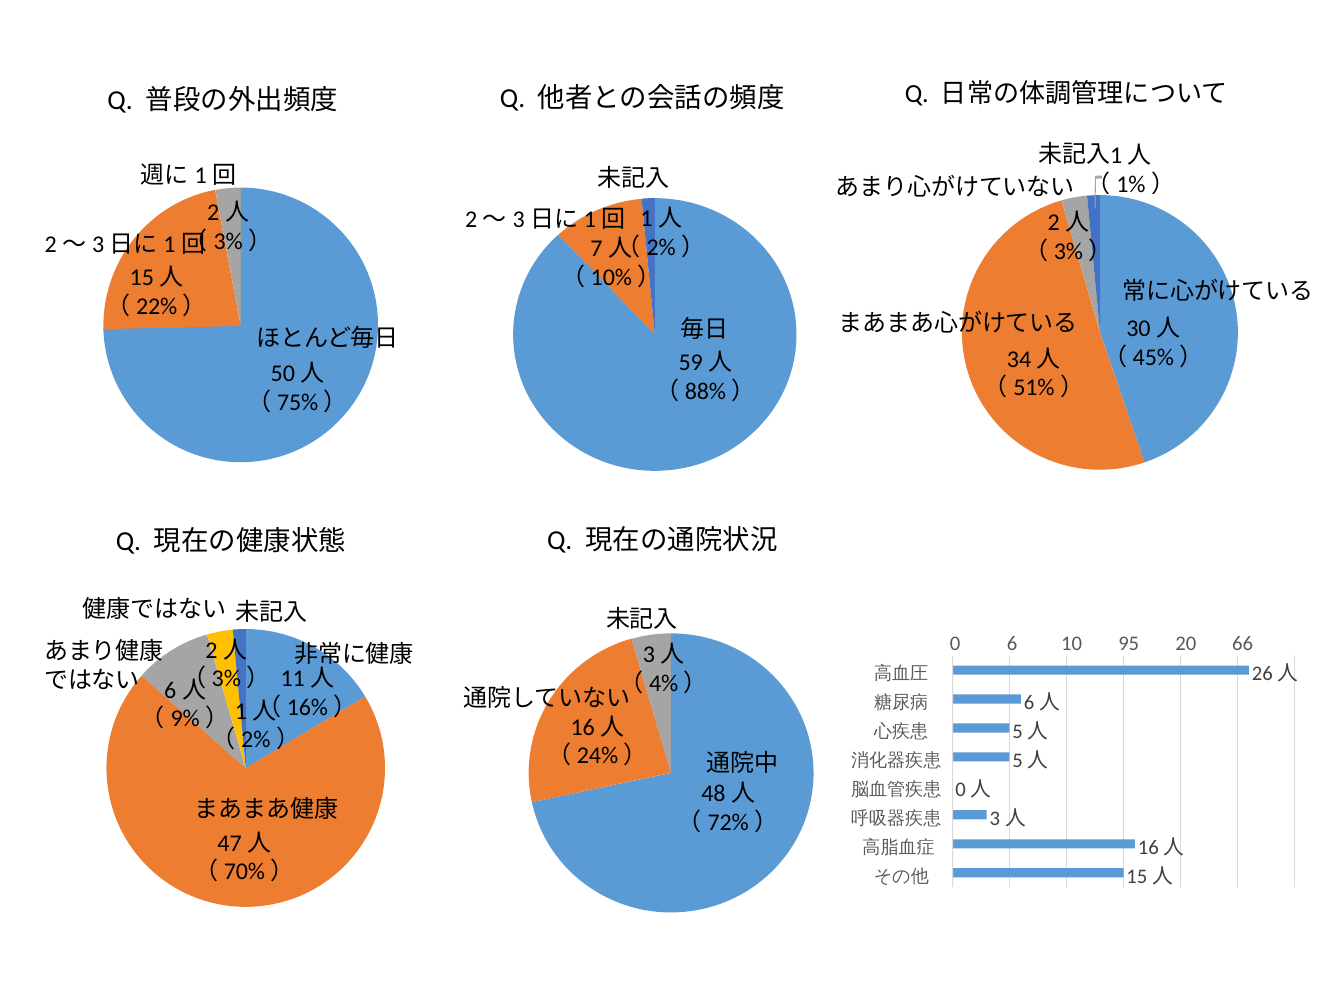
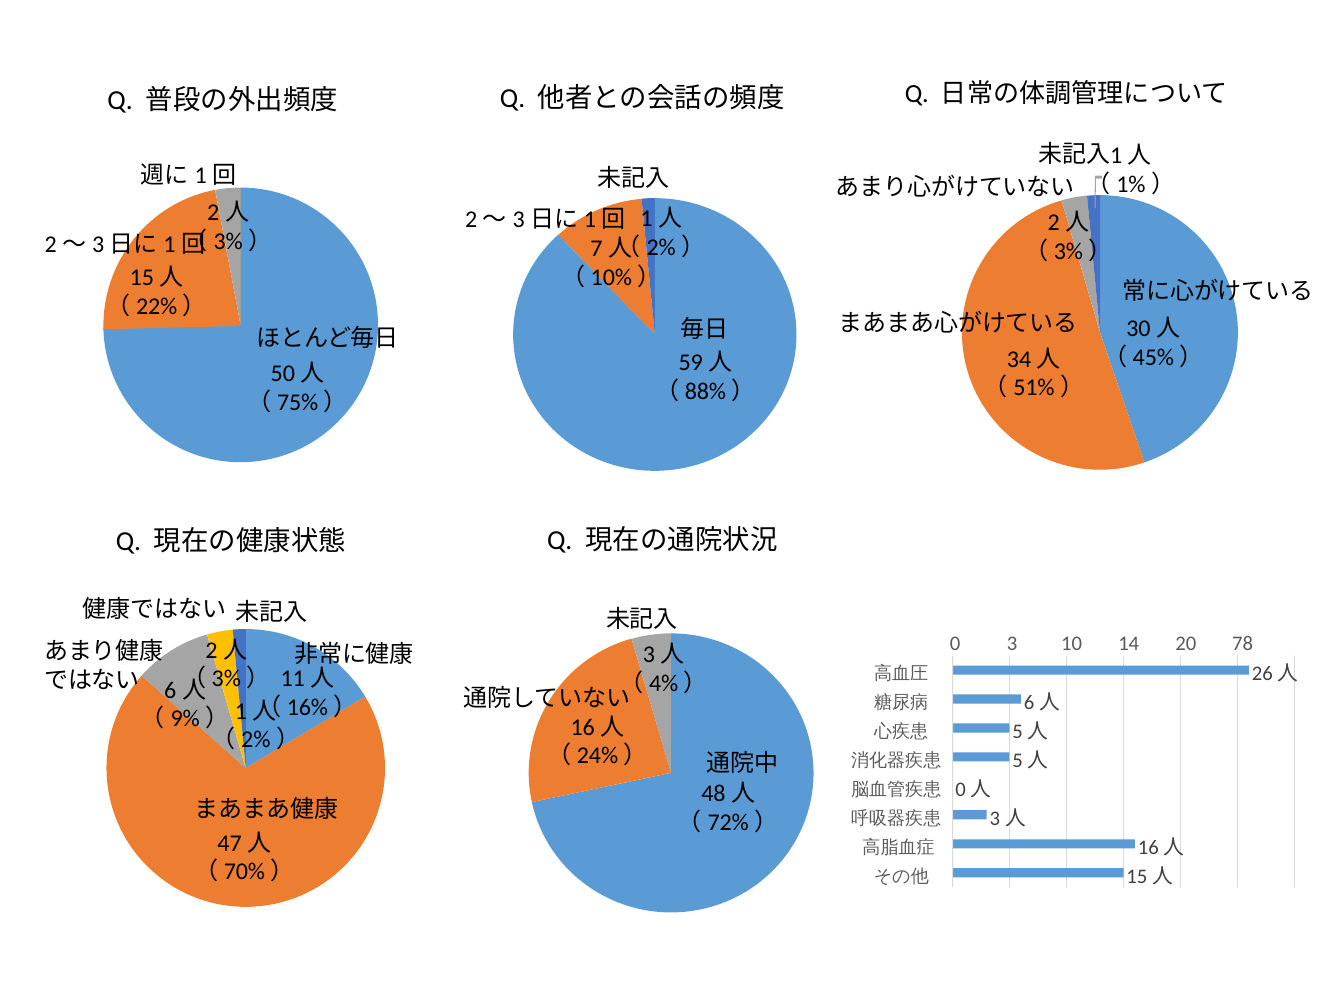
6: 6 -> 3
95: 95 -> 14
66: 66 -> 78
